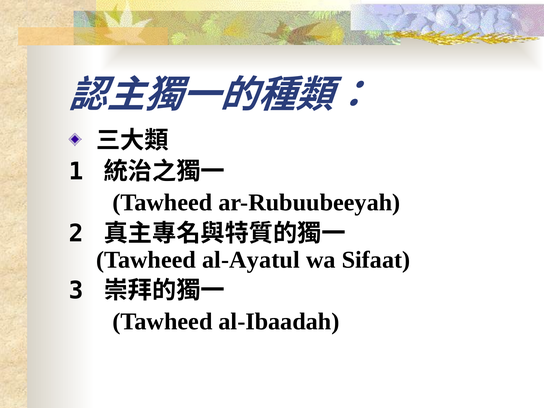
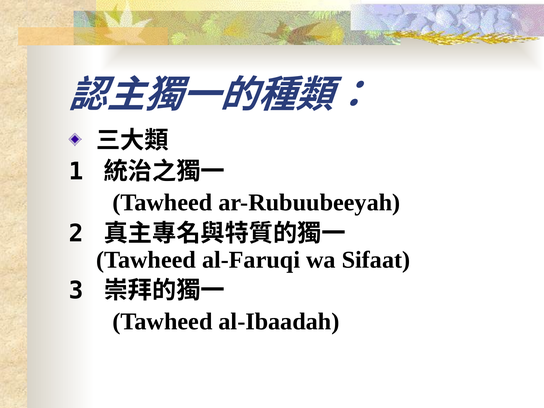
al-Ayatul: al-Ayatul -> al-Faruqi
